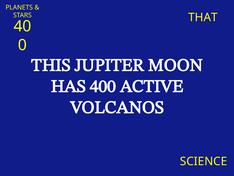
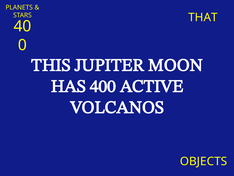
SCIENCE: SCIENCE -> OBJECTS
